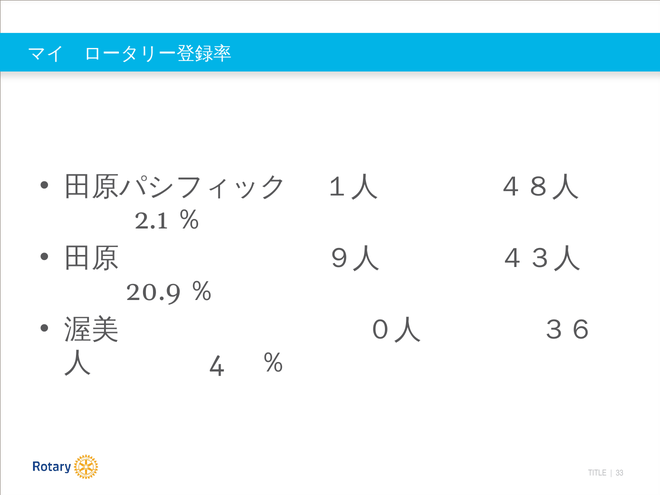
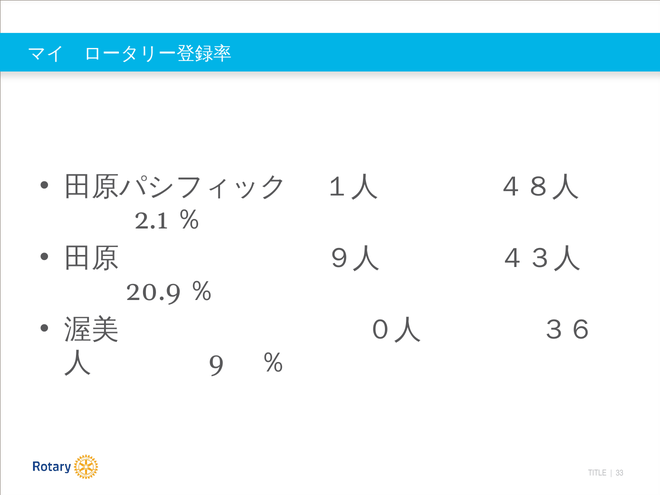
4: 4 -> 9
